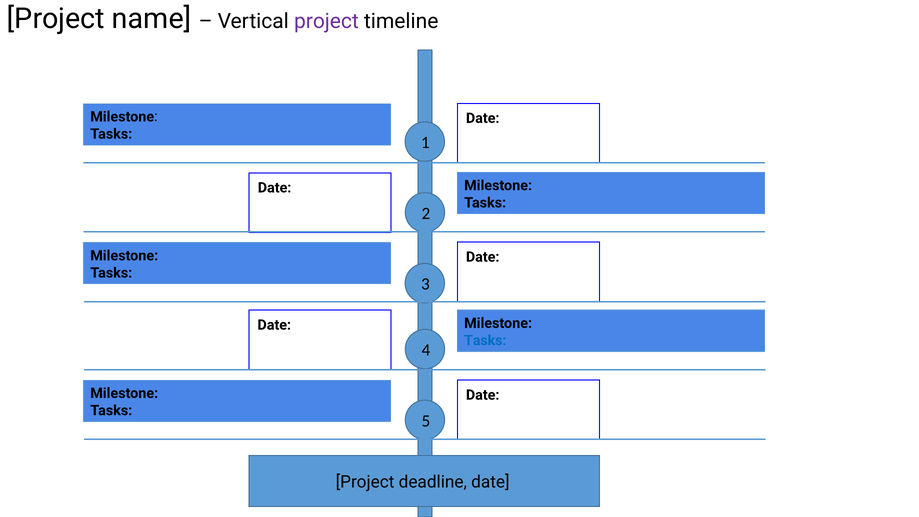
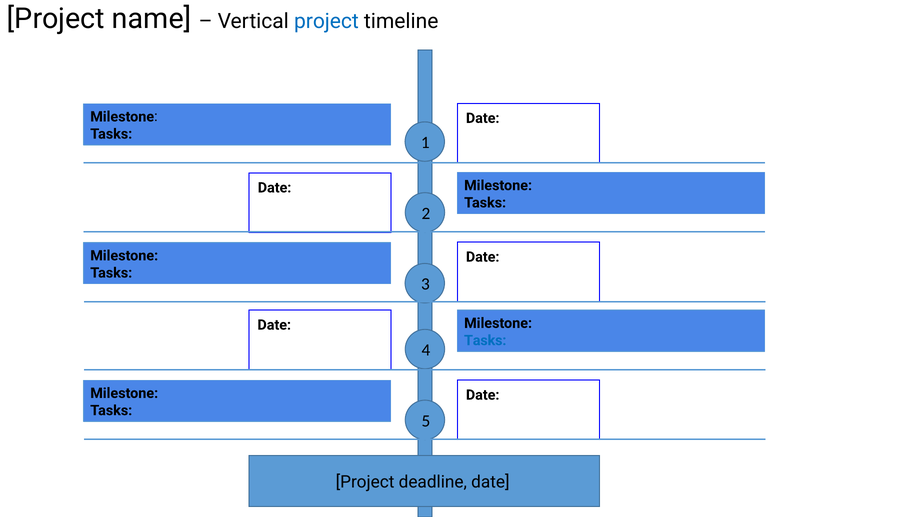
project at (326, 21) colour: purple -> blue
